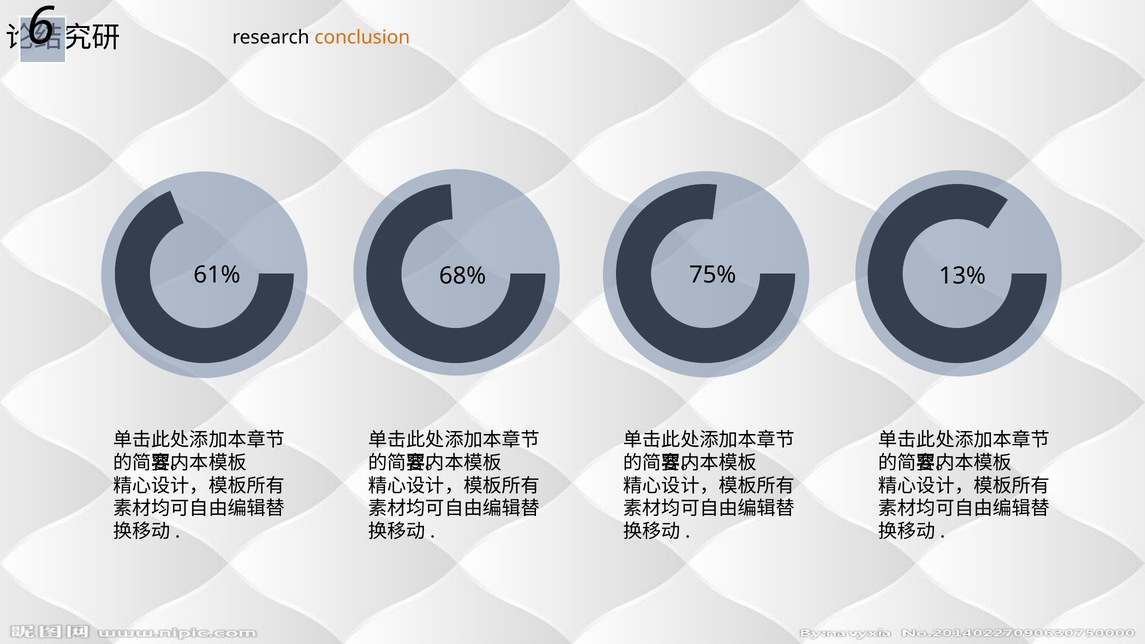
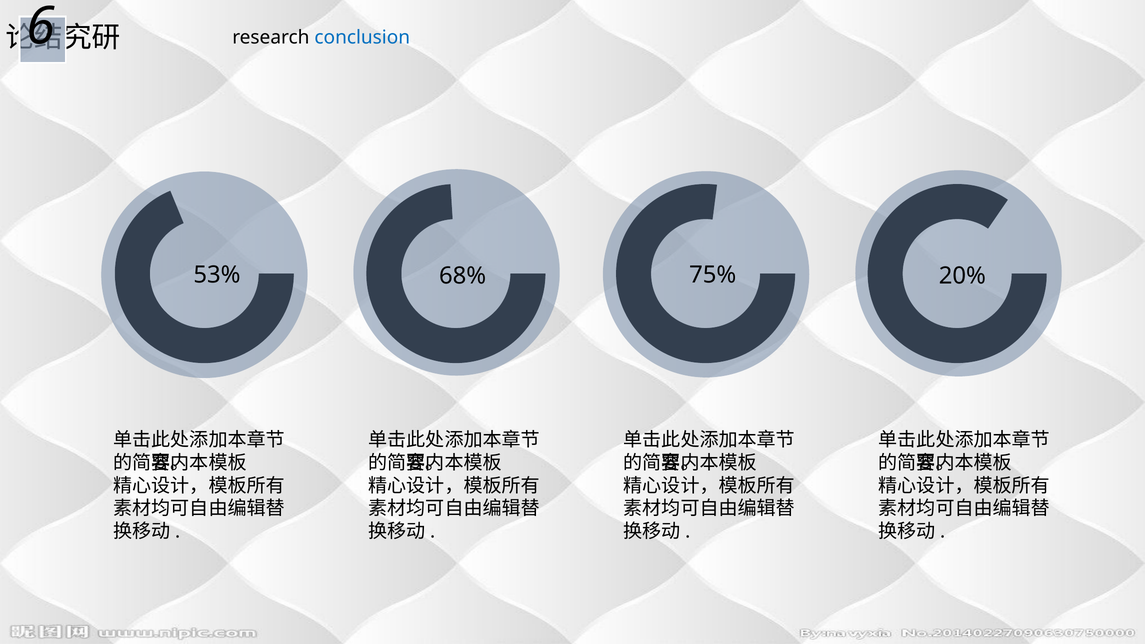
conclusion colour: orange -> blue
61%: 61% -> 53%
13%: 13% -> 20%
